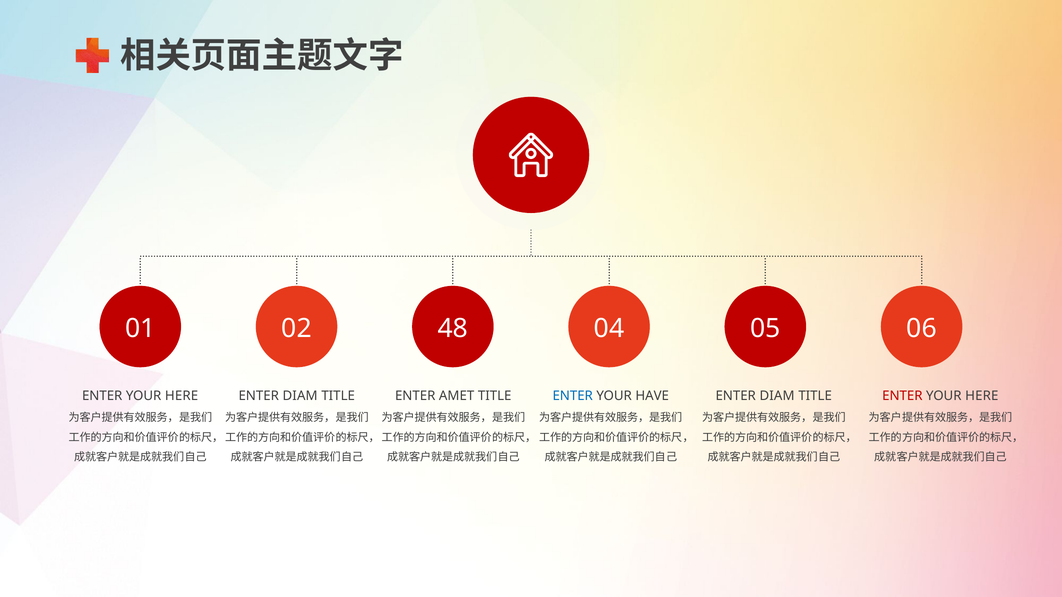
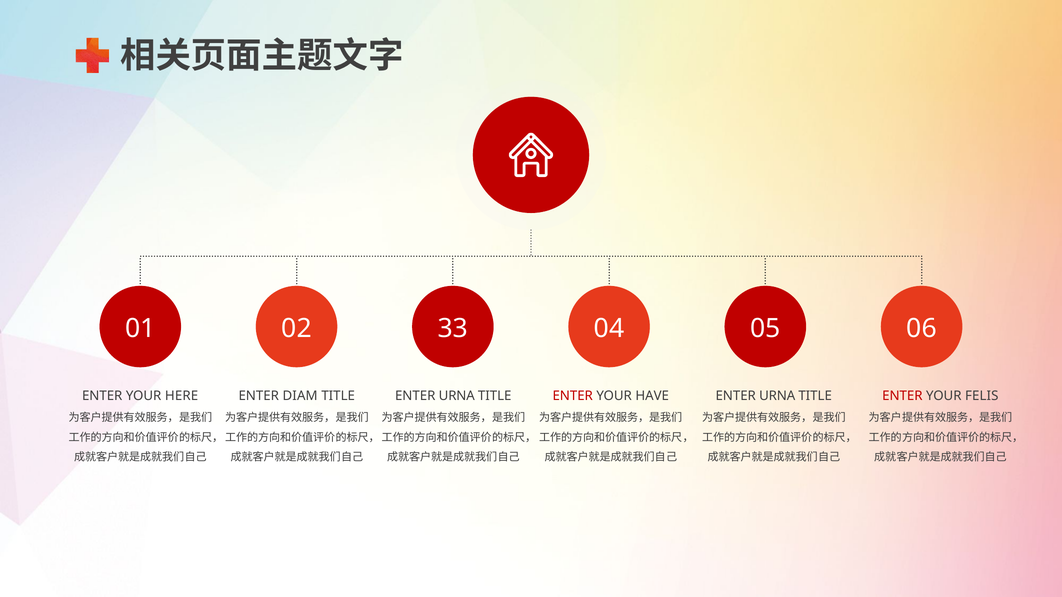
48: 48 -> 33
AMET at (457, 396): AMET -> URNA
ENTER at (573, 396) colour: blue -> red
DIAM at (777, 396): DIAM -> URNA
HERE at (982, 396): HERE -> FELIS
